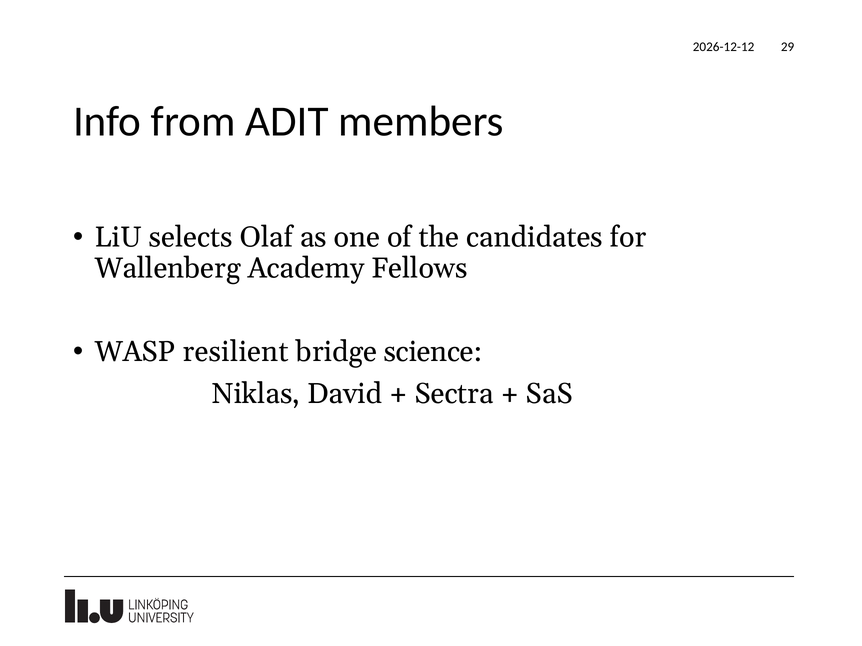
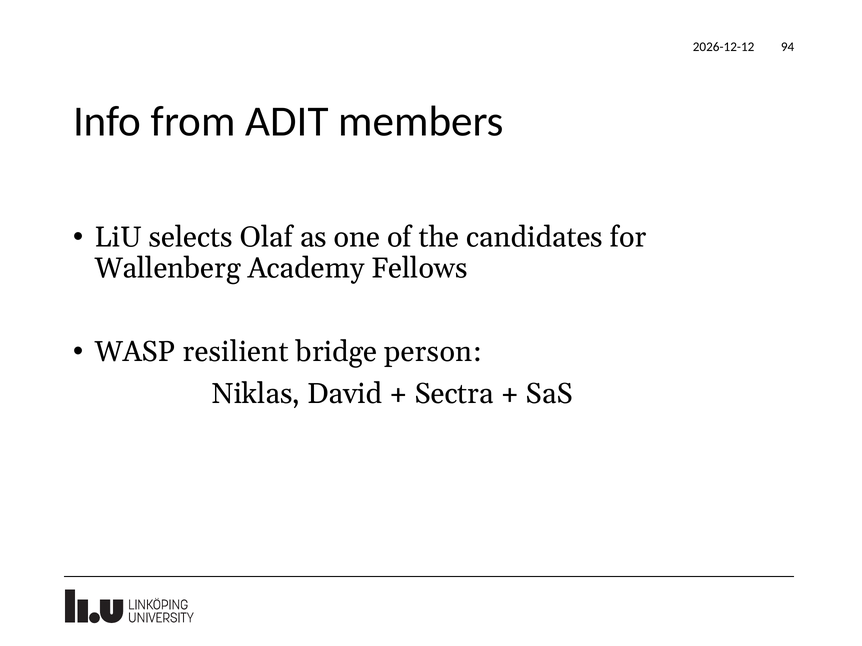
29: 29 -> 94
science: science -> person
